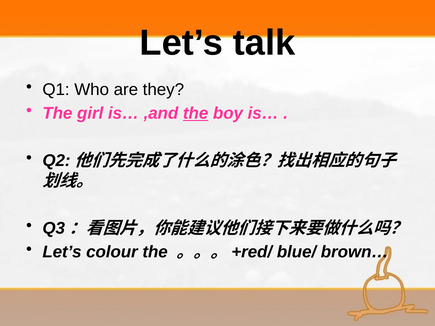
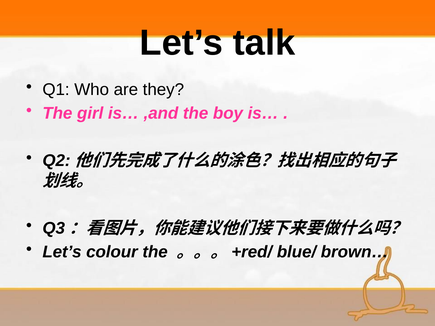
the at (196, 113) underline: present -> none
